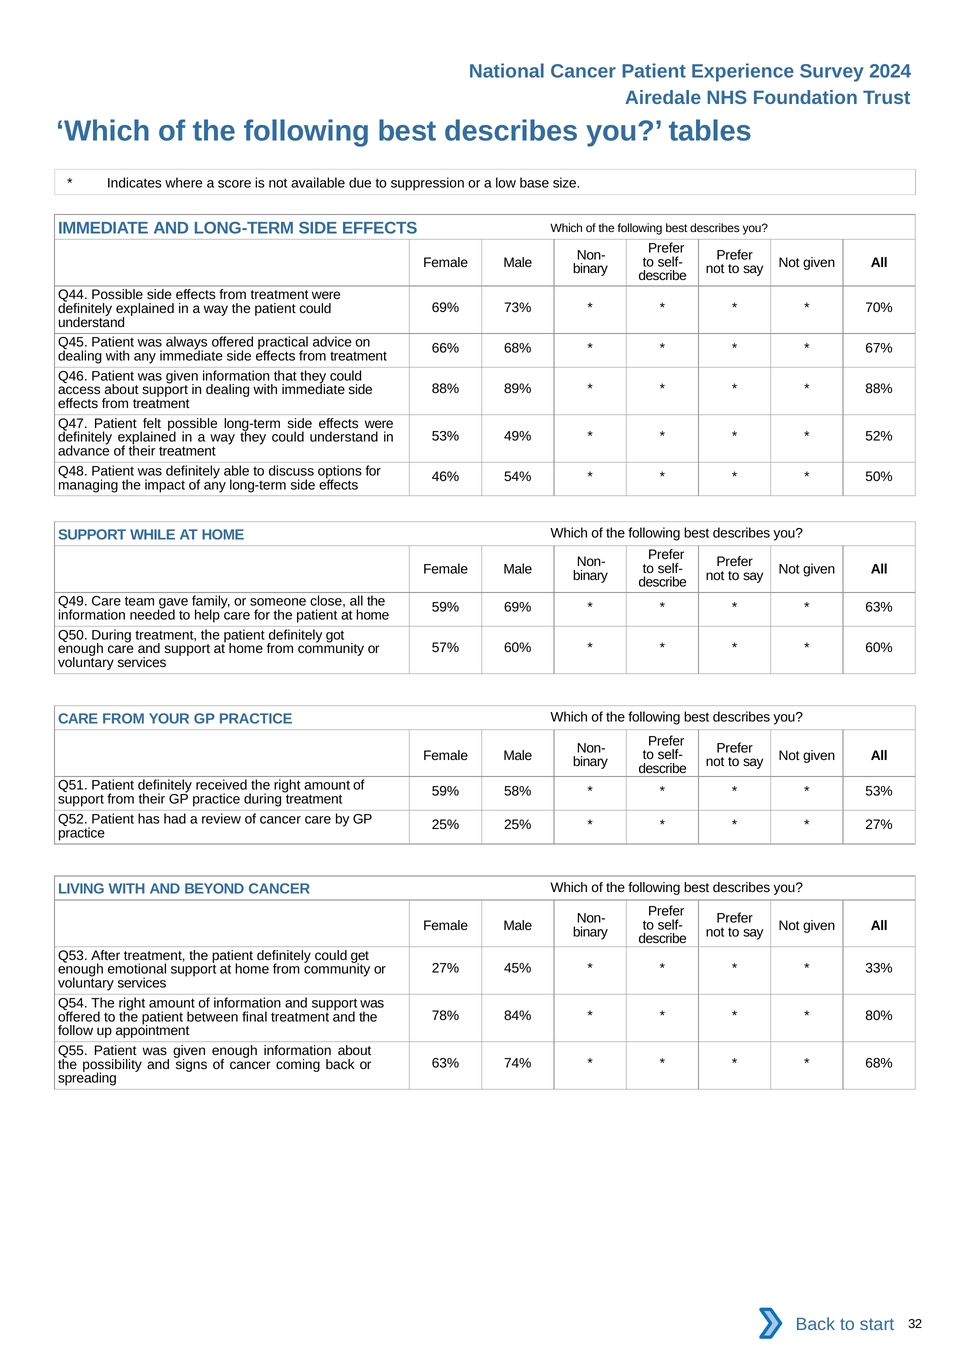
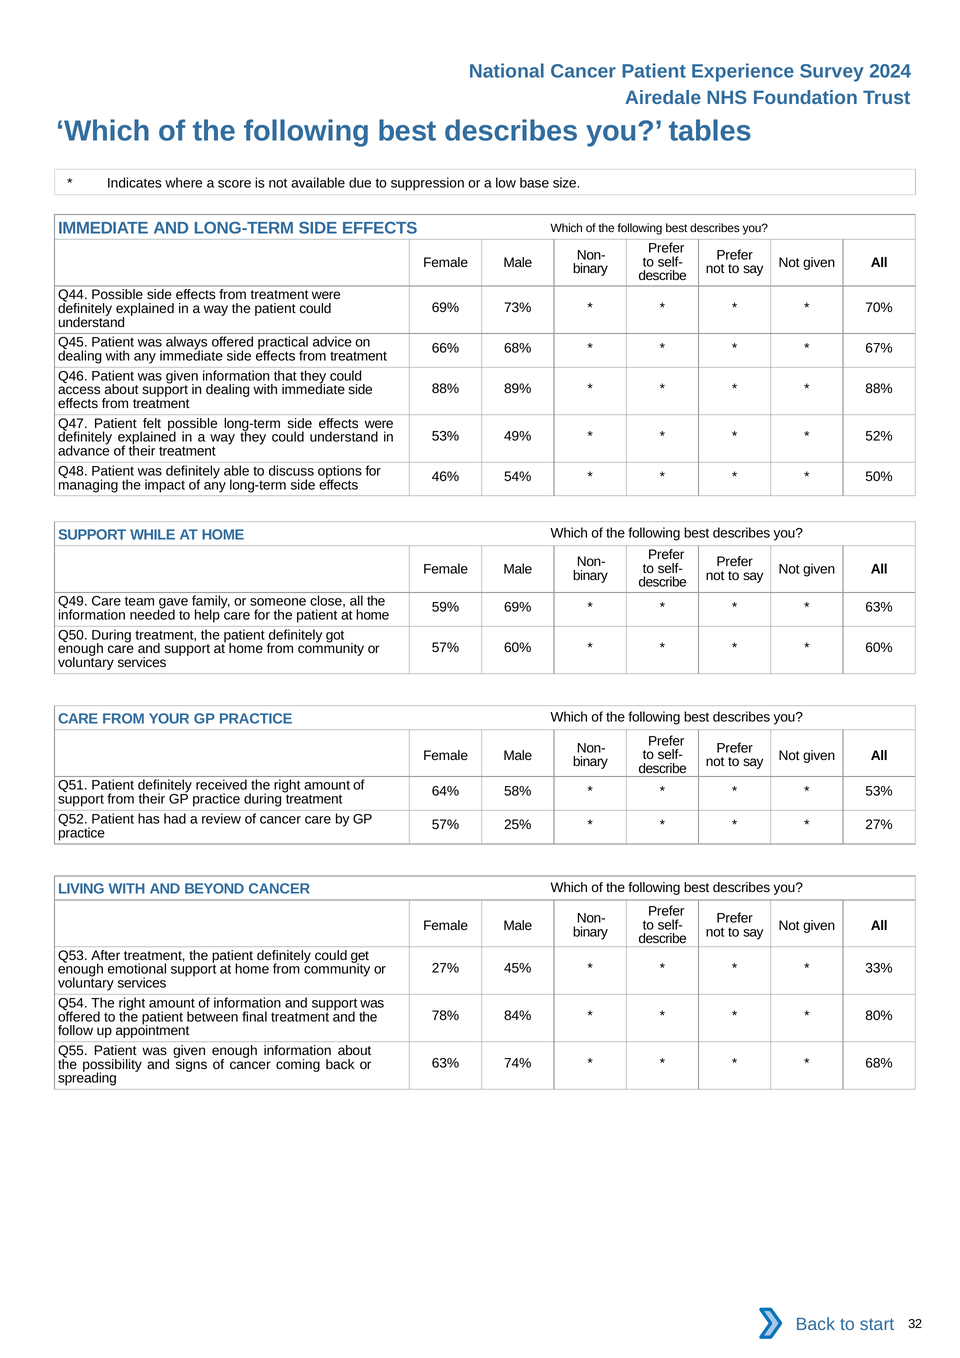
59% at (445, 792): 59% -> 64%
25% at (445, 825): 25% -> 57%
